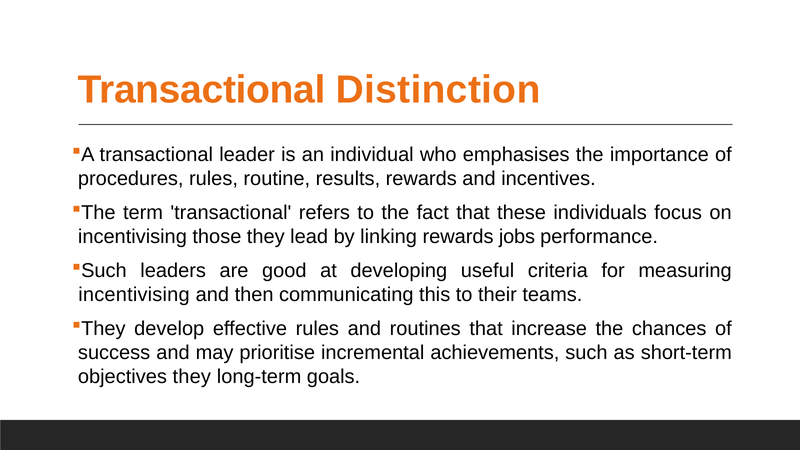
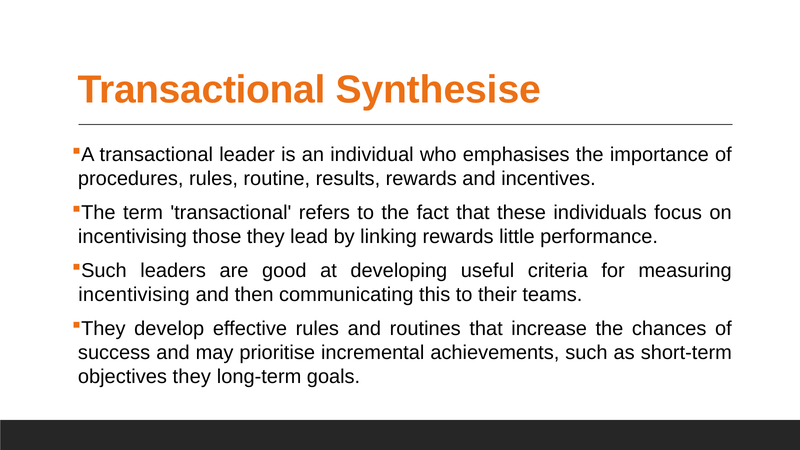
Distinction: Distinction -> Synthesise
jobs: jobs -> little
